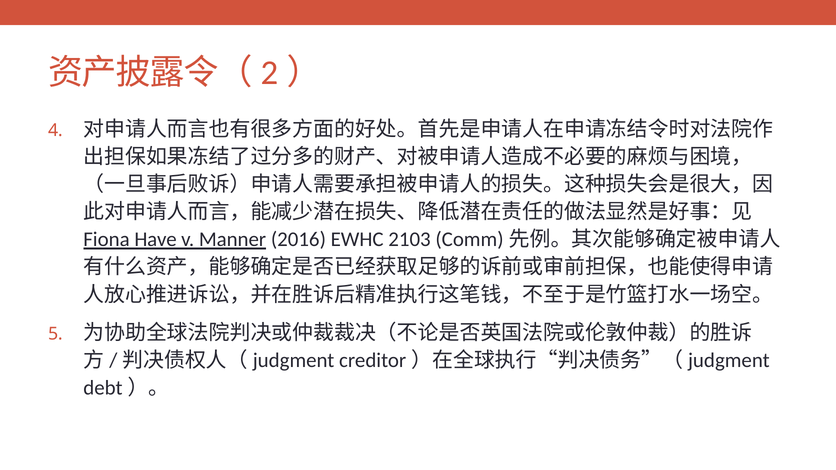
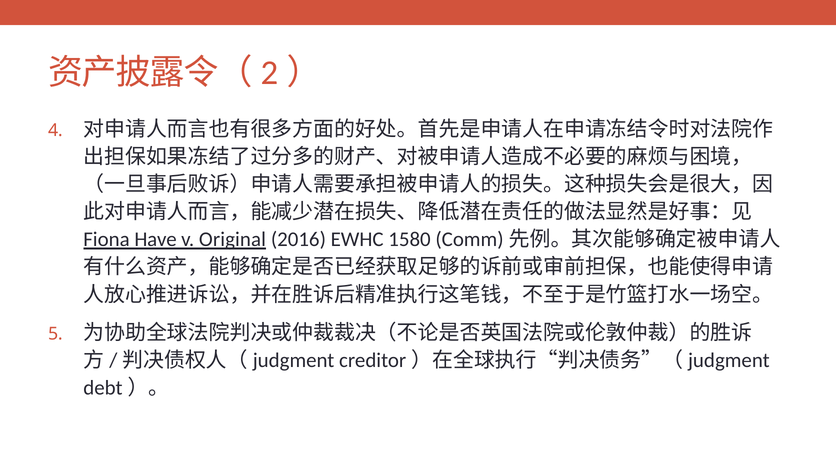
Manner: Manner -> Original
2103: 2103 -> 1580
